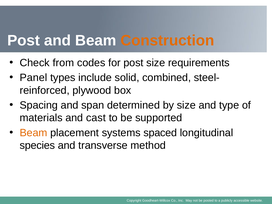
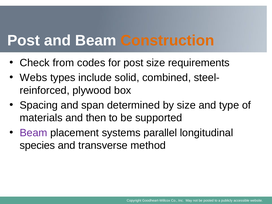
Panel: Panel -> Webs
cast: cast -> then
Beam at (34, 133) colour: orange -> purple
spaced: spaced -> parallel
